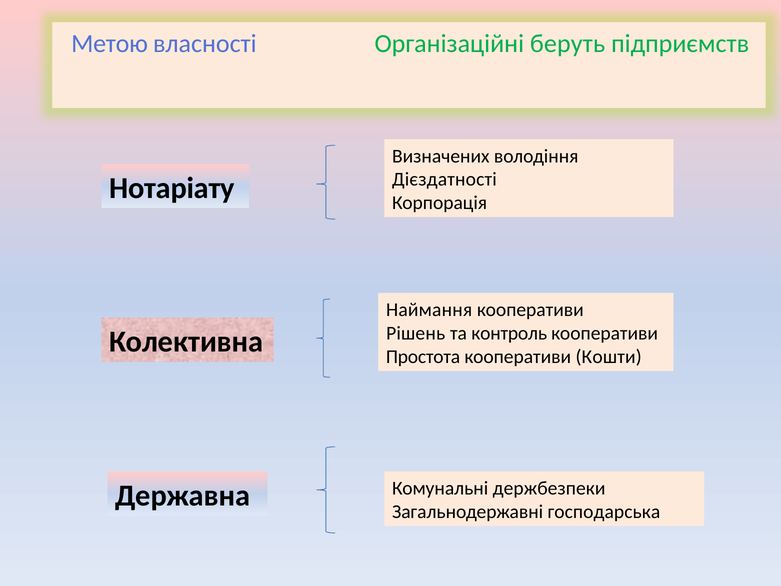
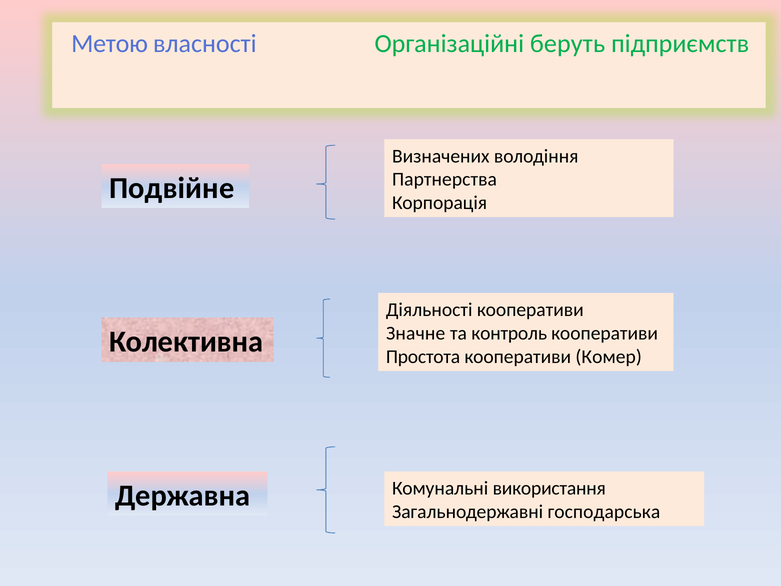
Дієздатності: Дієздатності -> Партнерства
Нотаріату: Нотаріату -> Подвійне
Наймання: Наймання -> Діяльності
Рішень: Рішень -> Значне
Кошти: Кошти -> Комер
держбезпеки: держбезпеки -> використання
